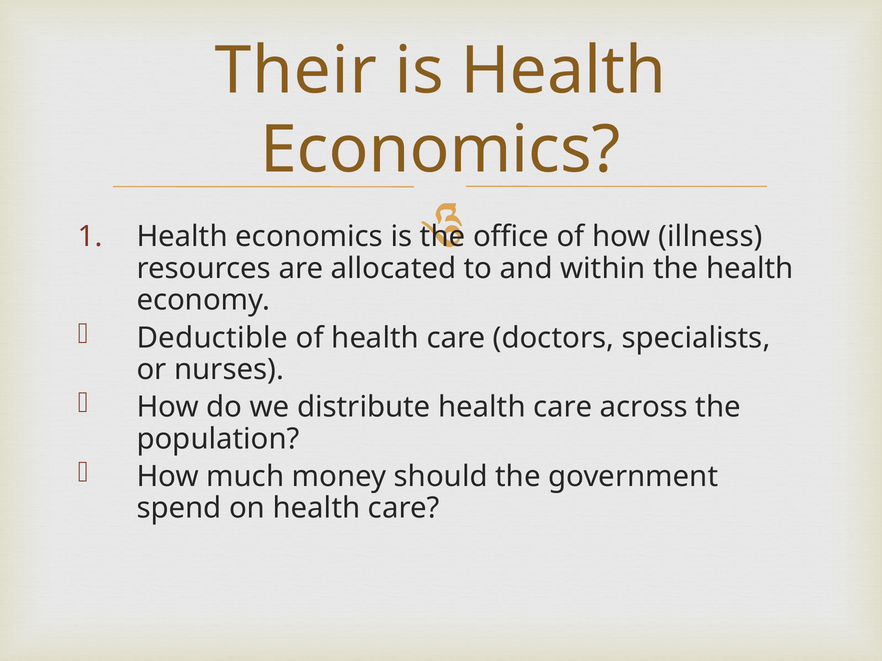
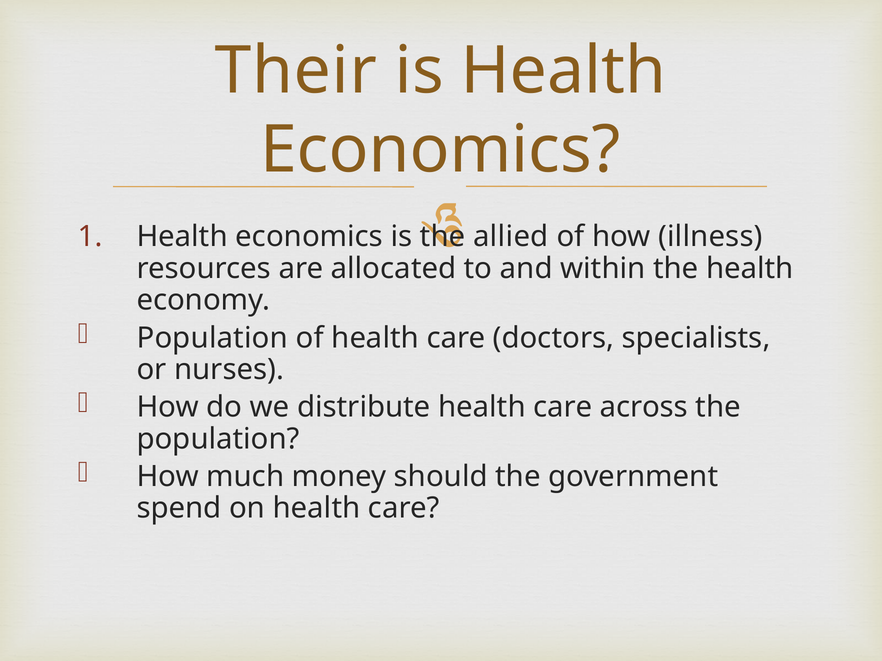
office: office -> allied
Deductible at (212, 338): Deductible -> Population
